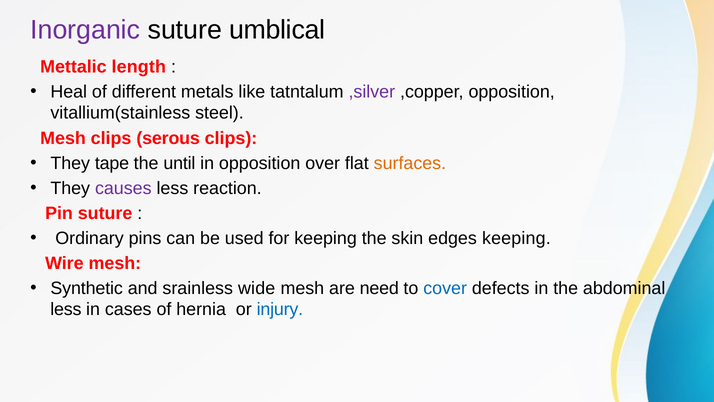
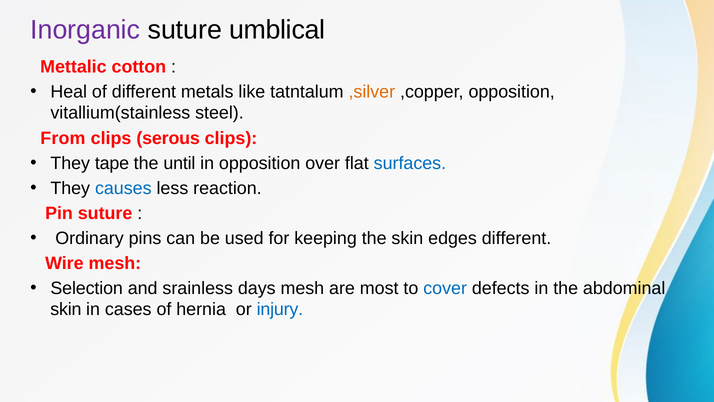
length: length -> cotton
,silver colour: purple -> orange
Mesh at (63, 138): Mesh -> From
surfaces colour: orange -> blue
causes colour: purple -> blue
edges keeping: keeping -> different
Synthetic: Synthetic -> Selection
wide: wide -> days
need: need -> most
less at (66, 309): less -> skin
